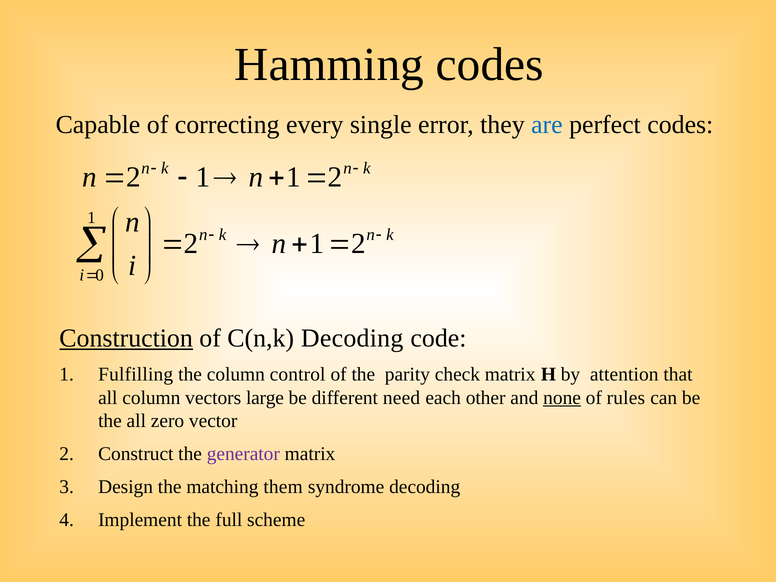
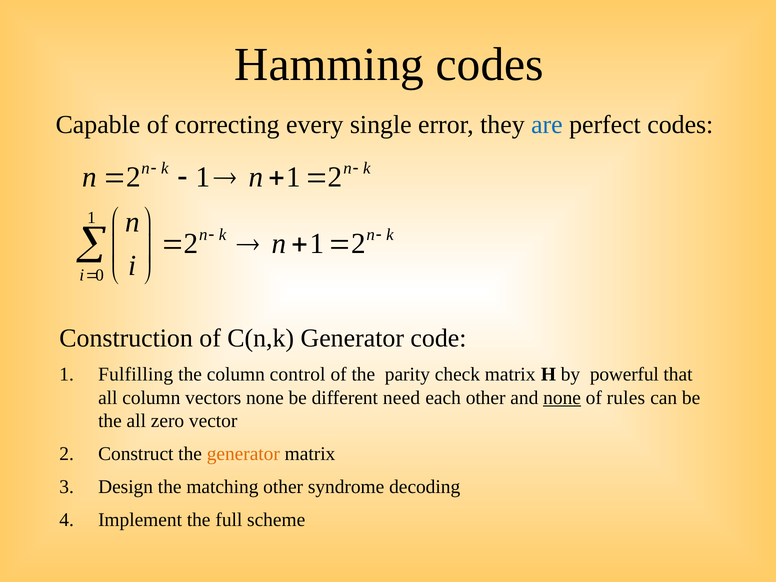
Construction underline: present -> none
C(n,k Decoding: Decoding -> Generator
attention: attention -> powerful
vectors large: large -> none
generator at (243, 454) colour: purple -> orange
matching them: them -> other
